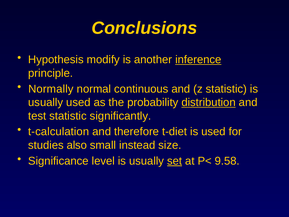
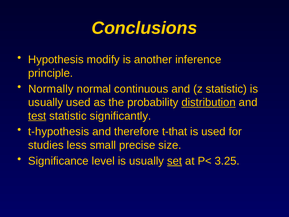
inference underline: present -> none
test underline: none -> present
t-calculation: t-calculation -> t-hypothesis
t-diet: t-diet -> t-that
also: also -> less
instead: instead -> precise
9.58: 9.58 -> 3.25
